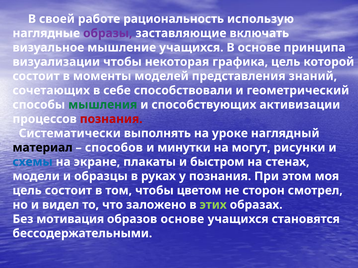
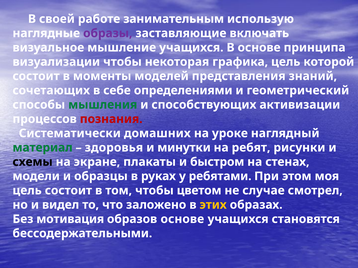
рациональность: рациональность -> занимательным
способствовали: способствовали -> определениями
выполнять: выполнять -> домашних
материал colour: black -> green
способов: способов -> здоровья
могут: могут -> ребят
схемы colour: blue -> black
у познания: познания -> ребятами
сторон: сторон -> случае
этих colour: light green -> yellow
